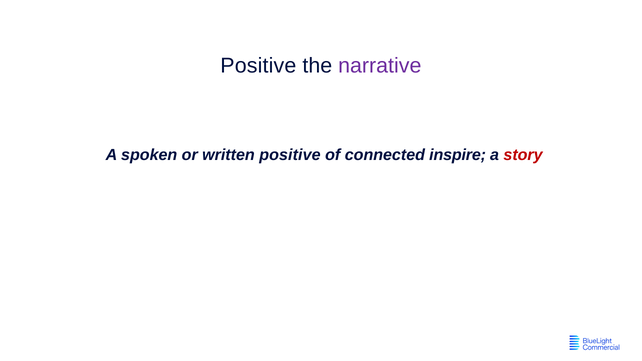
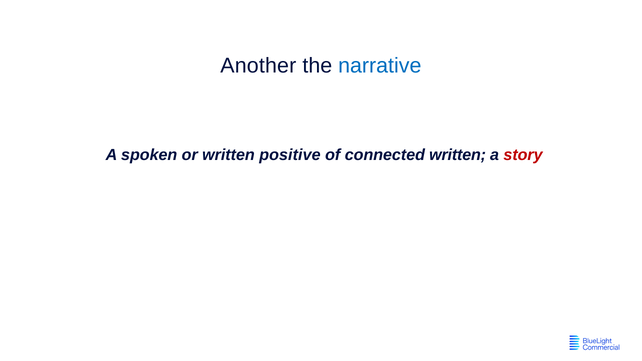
Positive at (258, 66): Positive -> Another
narrative colour: purple -> blue
connected inspire: inspire -> written
